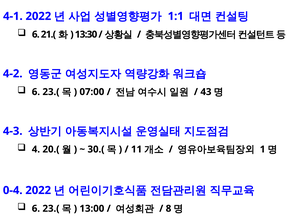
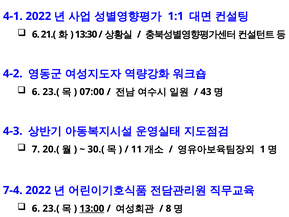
4: 4 -> 7
0-4: 0-4 -> 7-4
13:00 underline: none -> present
